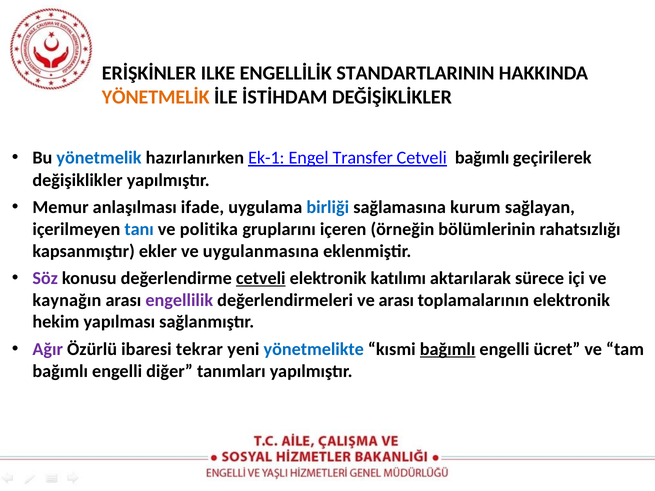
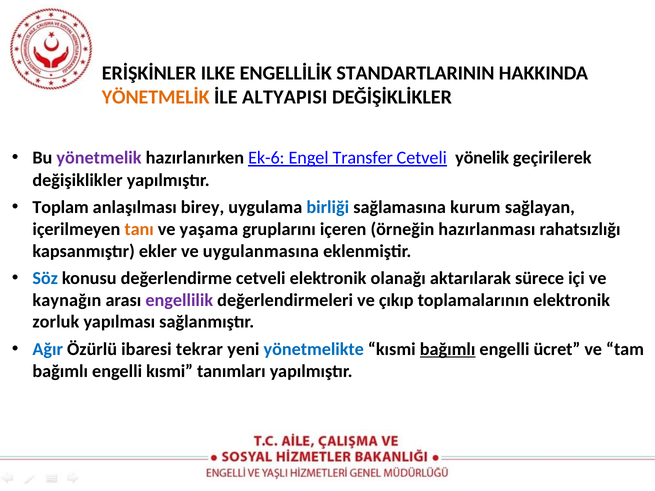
İSTİHDAM: İSTİHDAM -> ALTYAPISI
yönetmelik colour: blue -> purple
Ek-1: Ek-1 -> Ek-6
Cetveli bağımlı: bağımlı -> yönelik
Memur: Memur -> Toplam
ifade: ifade -> birey
tanı colour: blue -> orange
politika: politika -> yaşama
bölümlerinin: bölümlerinin -> hazırlanması
Söz colour: purple -> blue
cetveli at (261, 278) underline: present -> none
katılımı: katılımı -> olanağı
ve arası: arası -> çıkıp
hekim: hekim -> zorluk
Ağır colour: purple -> blue
engelli diğer: diğer -> kısmi
